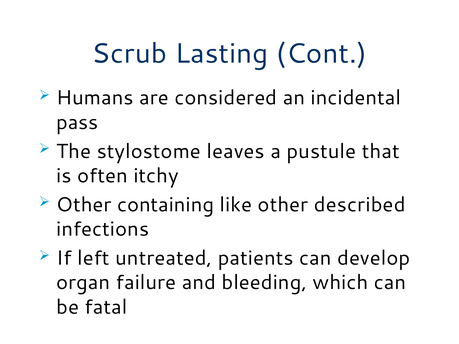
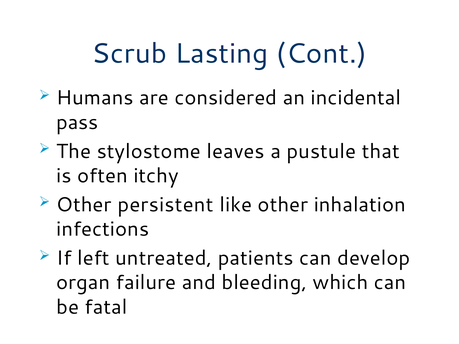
containing: containing -> persistent
described: described -> inhalation
